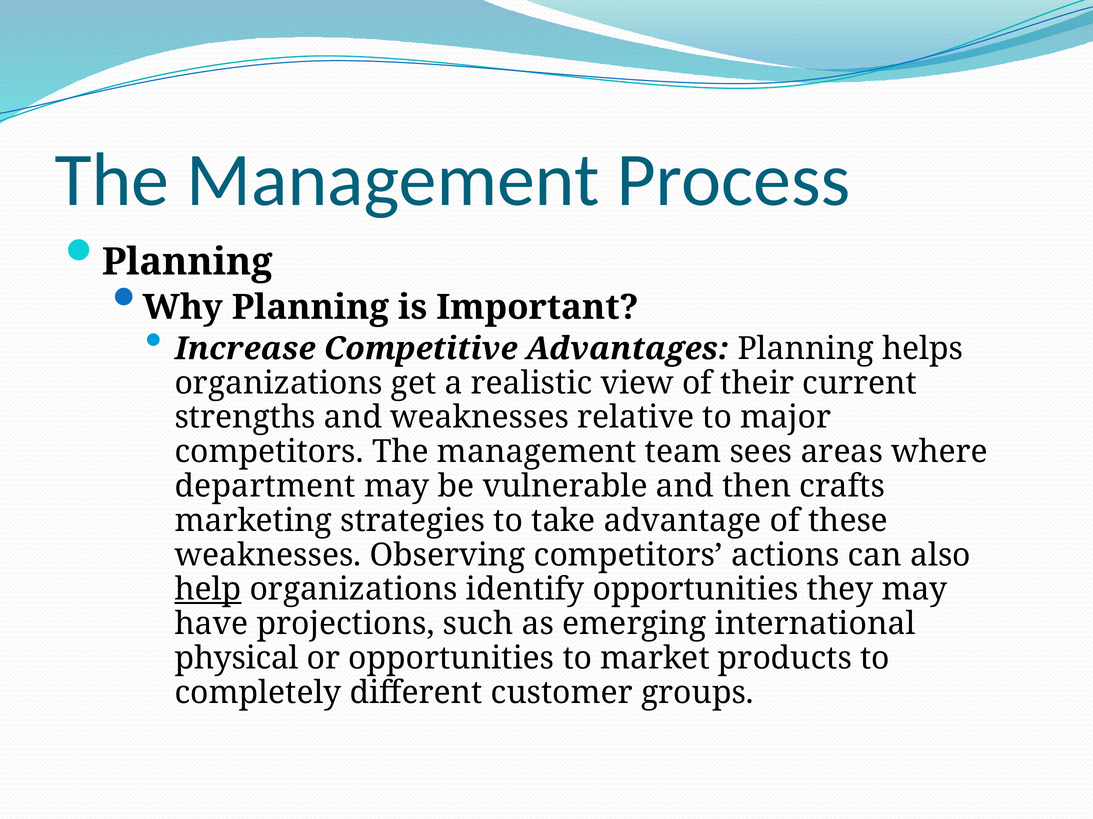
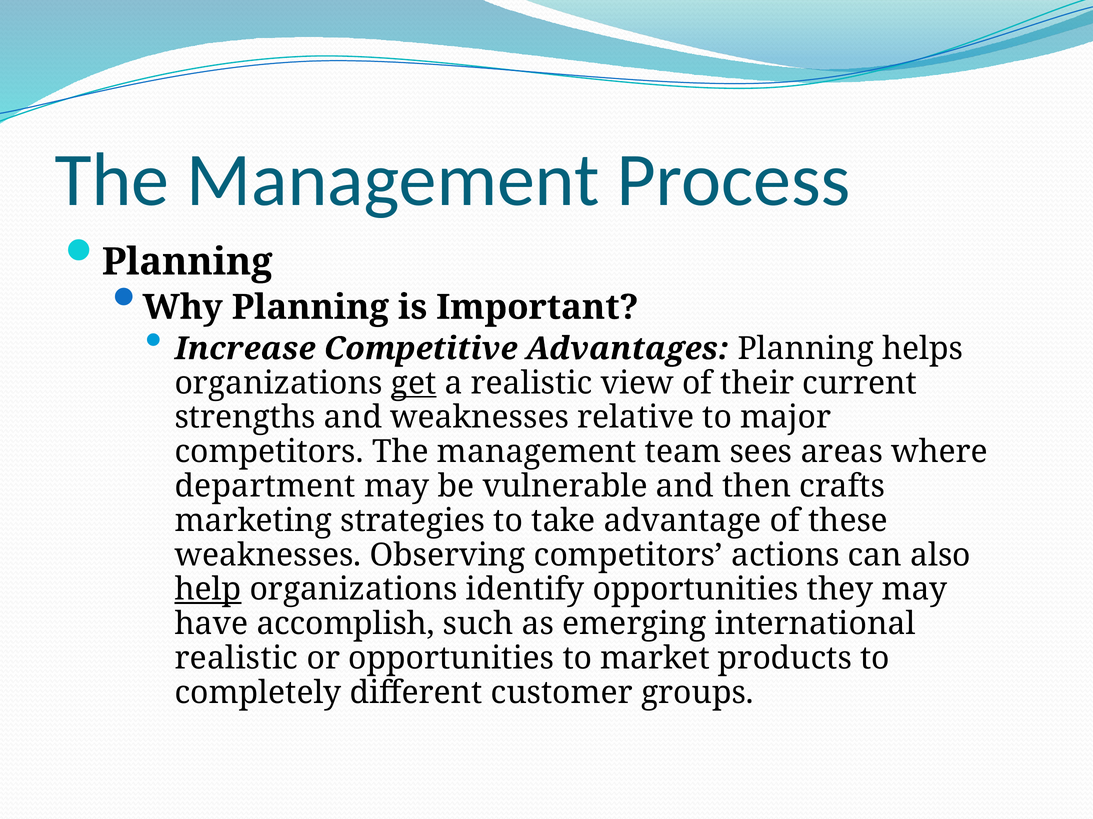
get underline: none -> present
projections: projections -> accomplish
physical at (237, 659): physical -> realistic
